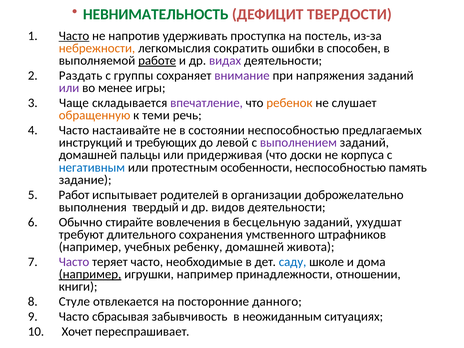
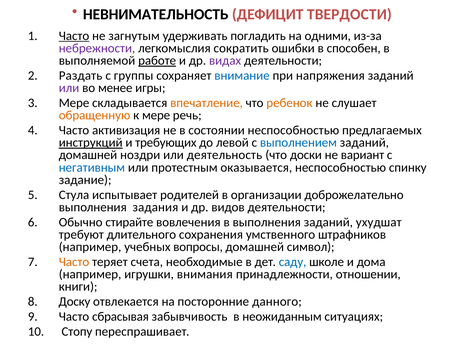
НЕВНИМАТЕЛЬНОСТЬ colour: green -> black
напротив: напротив -> загнутым
проступка: проступка -> погладить
постель: постель -> одними
небрежности colour: orange -> purple
внимание colour: purple -> blue
Чаще at (74, 103): Чаще -> Мере
впечатление colour: purple -> orange
к теми: теми -> мере
настаивайте: настаивайте -> активизация
инструкций underline: none -> present
выполнением colour: purple -> blue
пальцы: пальцы -> ноздри
придерживая: придерживая -> деятельность
корпуса: корпуса -> вариант
особенности: особенности -> оказывается
память: память -> спинку
Работ: Работ -> Стула
твердый: твердый -> задания
в бесцельную: бесцельную -> выполнения
ребенку: ребенку -> вопросы
живота: живота -> символ
Часто at (74, 262) colour: purple -> orange
теряет часто: часто -> счета
например at (90, 274) underline: present -> none
игрушки например: например -> внимания
Стуле: Стуле -> Доску
Хочет: Хочет -> Стопу
